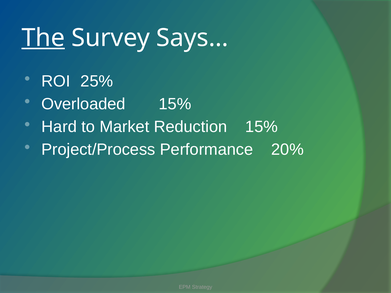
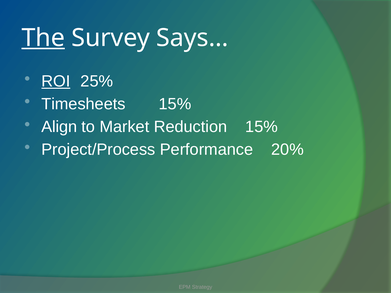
ROI underline: none -> present
Overloaded: Overloaded -> Timesheets
Hard: Hard -> Align
